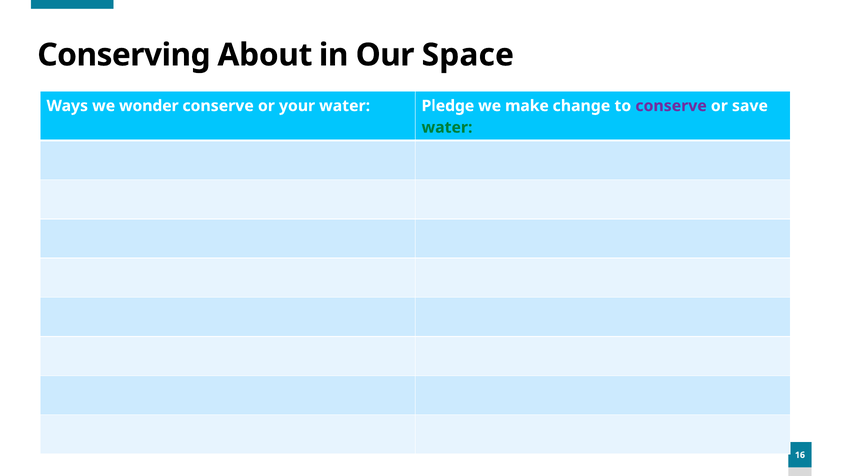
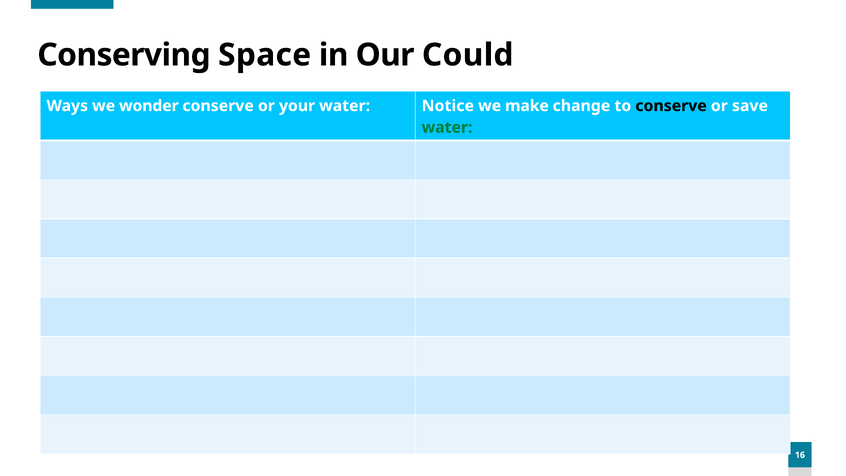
About: About -> Space
Space: Space -> Could
Pledge: Pledge -> Notice
conserve at (671, 106) colour: purple -> black
